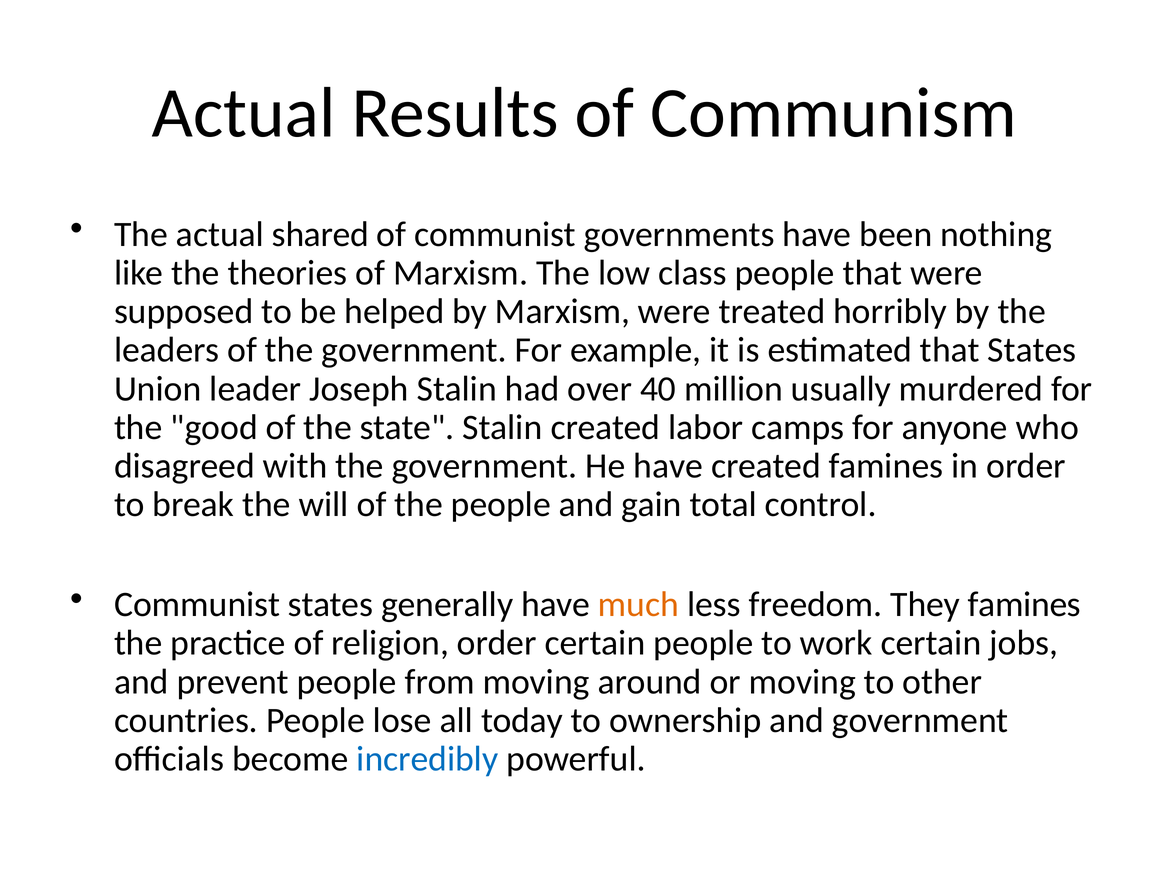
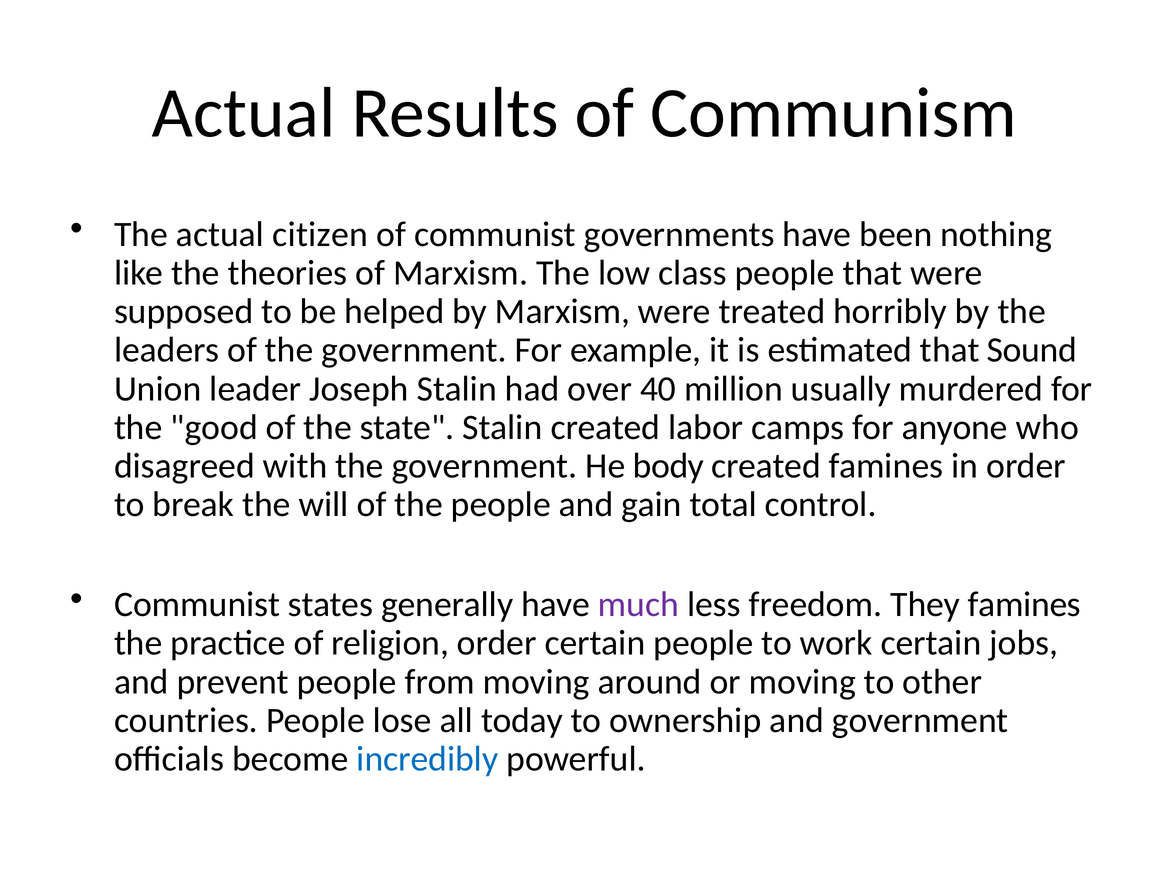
shared: shared -> citizen
that States: States -> Sound
He have: have -> body
much colour: orange -> purple
